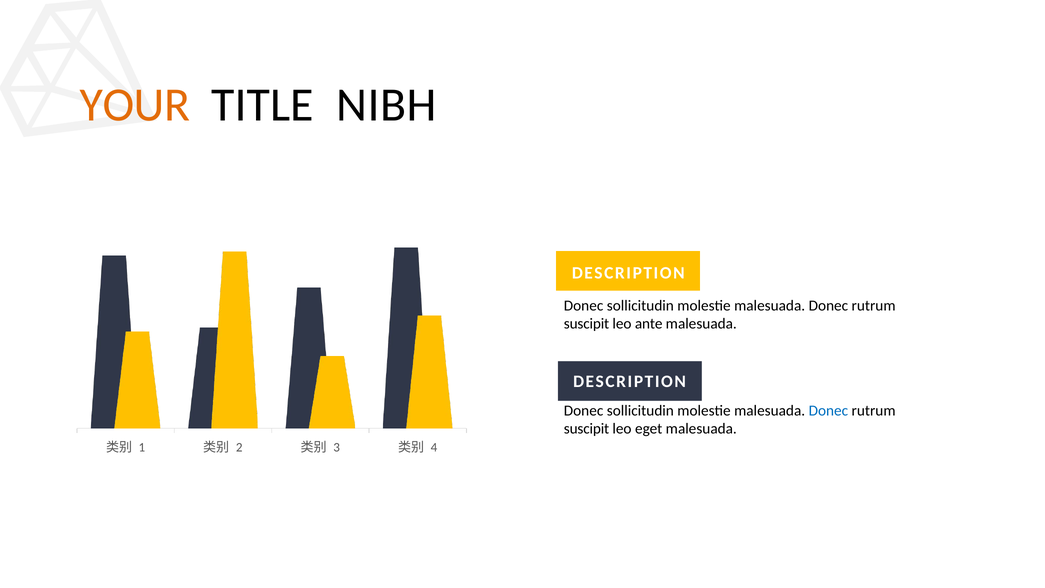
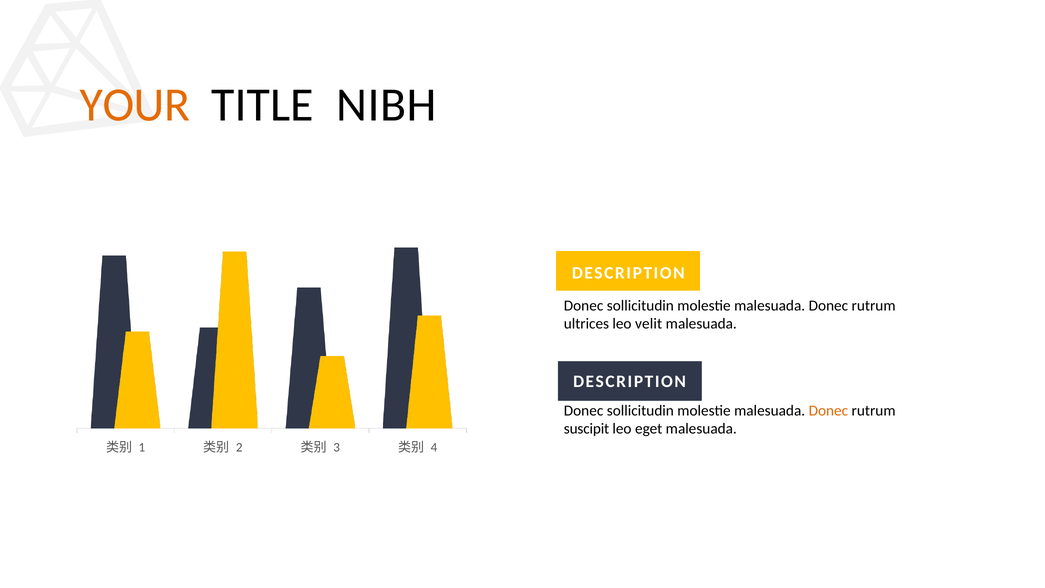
suscipit at (587, 324): suscipit -> ultrices
ante: ante -> velit
Donec at (828, 410) colour: blue -> orange
